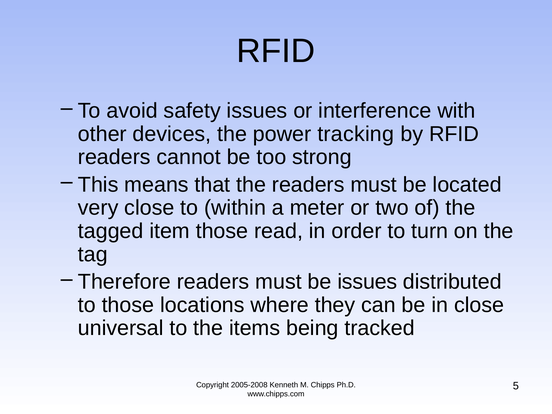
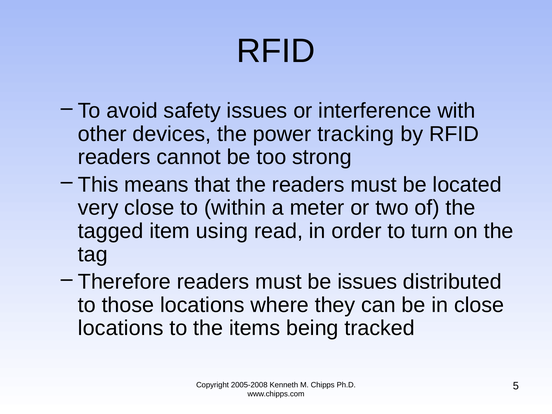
item those: those -> using
universal at (121, 328): universal -> locations
